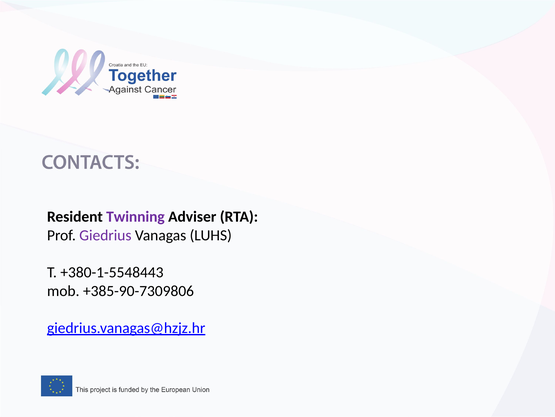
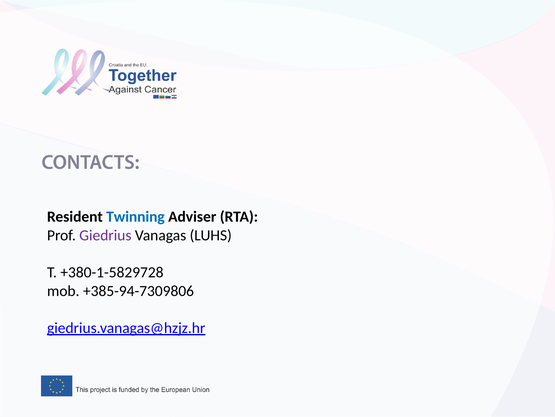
Twinning colour: purple -> blue
+380-1-5548443: +380-1-5548443 -> +380-1-5829728
+385-90-7309806: +385-90-7309806 -> +385-94-7309806
